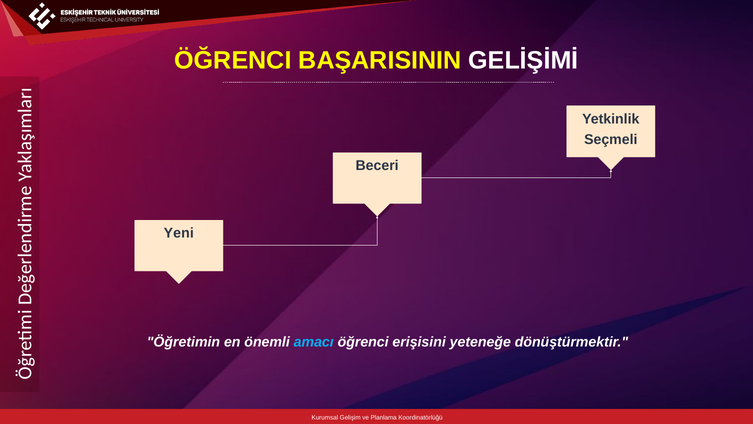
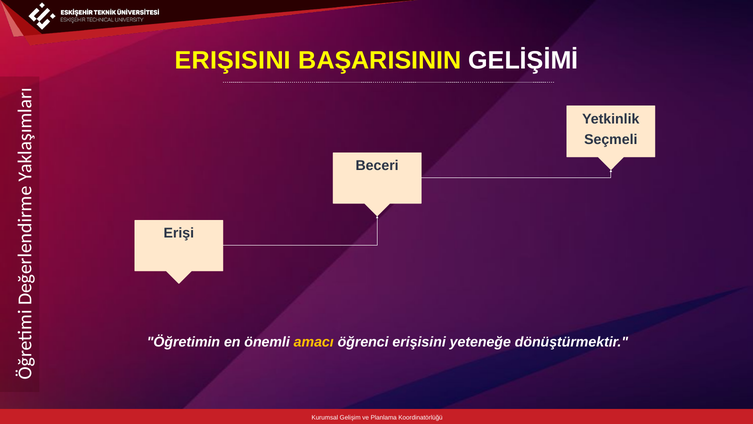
ÖĞRENCI at (233, 60): ÖĞRENCI -> ERIŞISINI
Yeni: Yeni -> Erişi
amacı colour: light blue -> yellow
